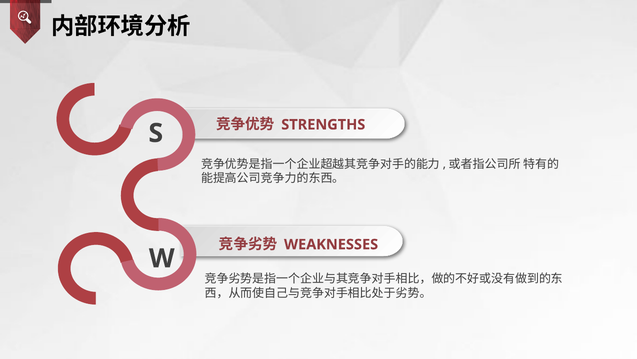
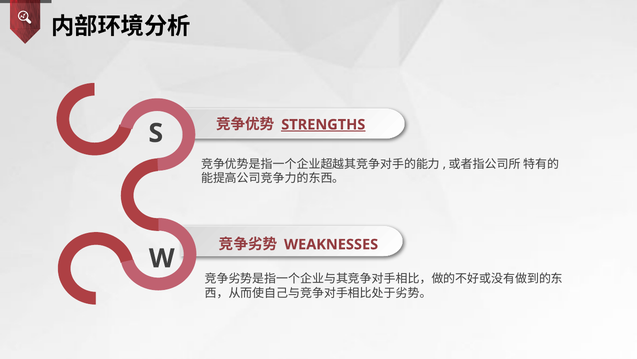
STRENGTHS underline: none -> present
